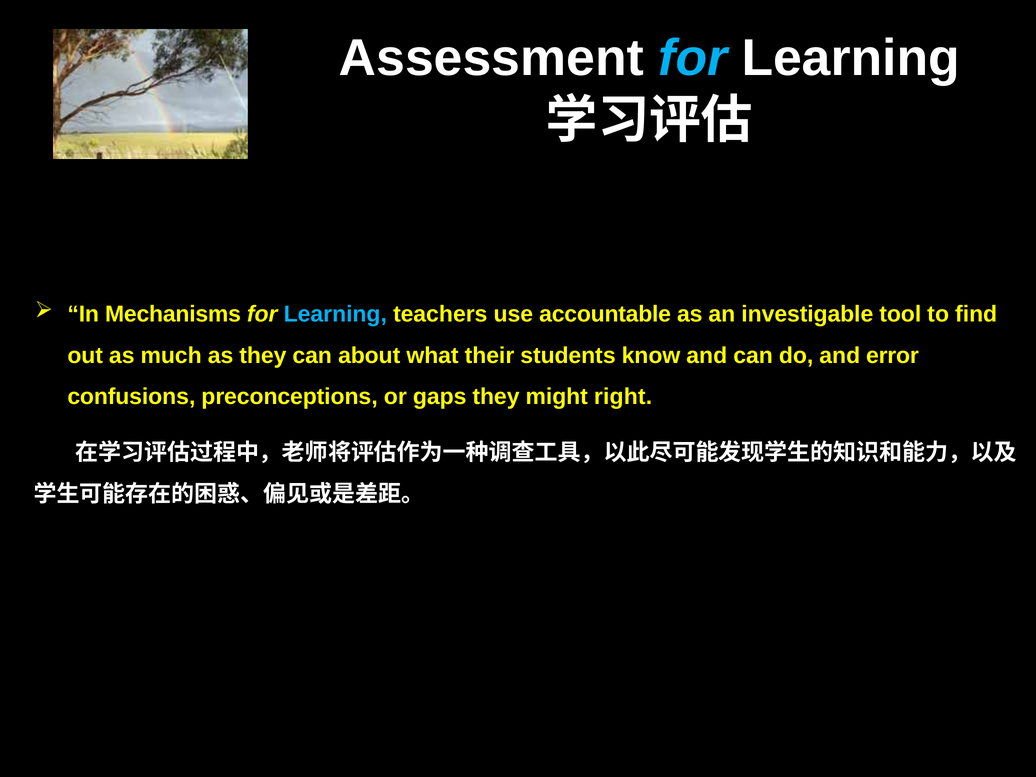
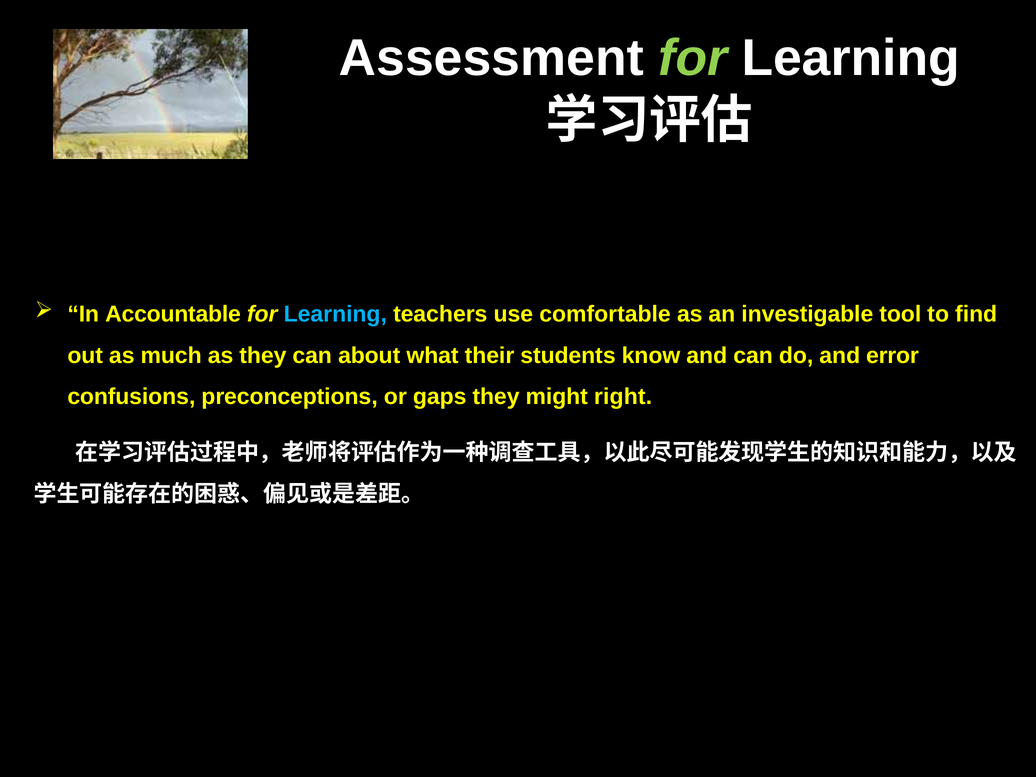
for at (693, 58) colour: light blue -> light green
Mechanisms: Mechanisms -> Accountable
accountable: accountable -> comfortable
